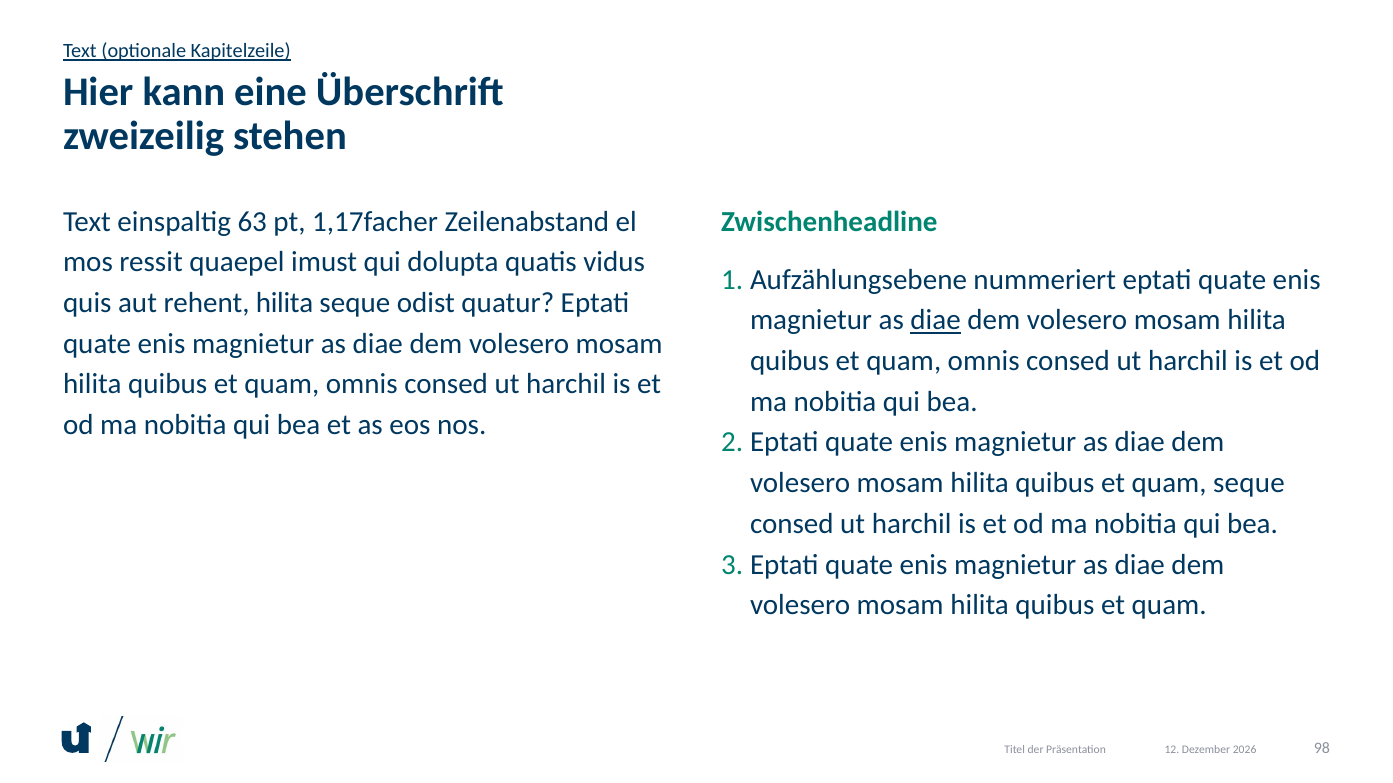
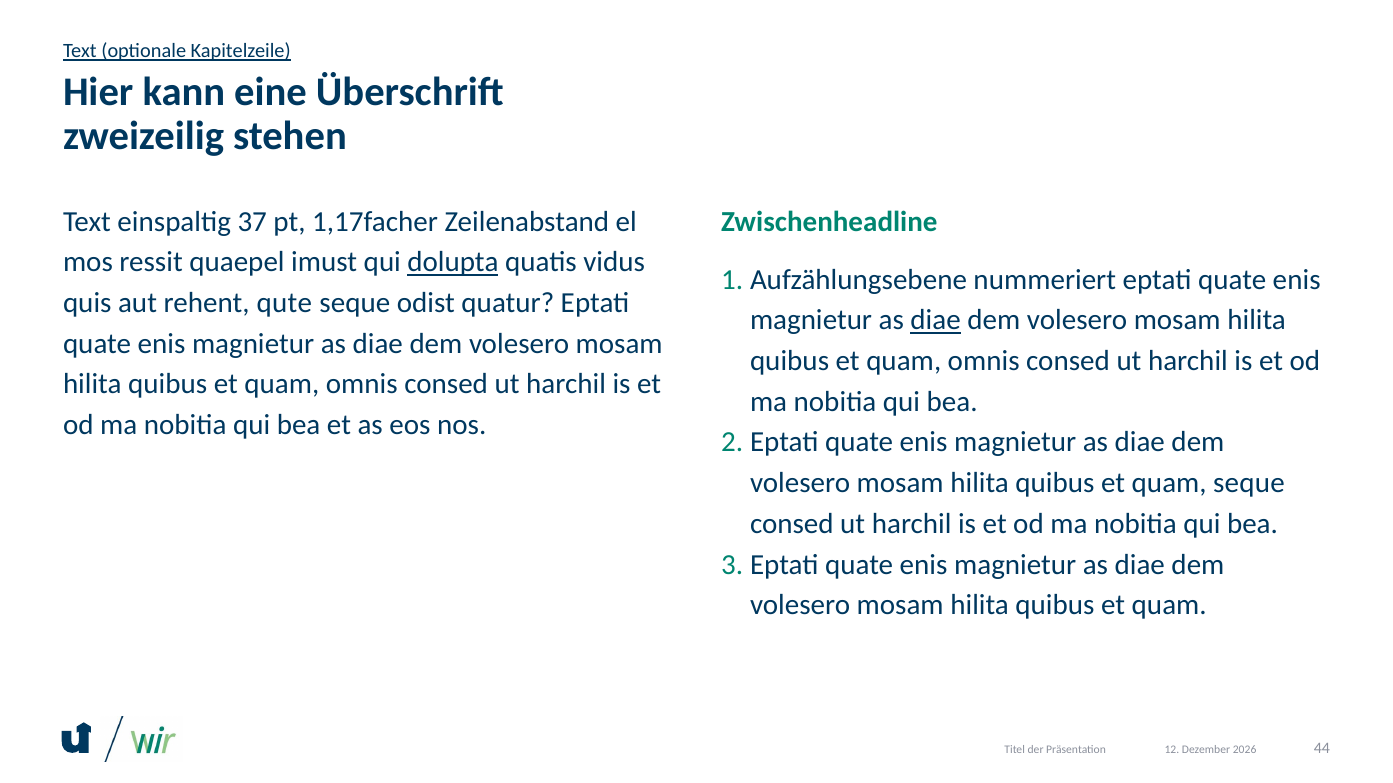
63: 63 -> 37
dolupta underline: none -> present
rehent hilita: hilita -> qute
98: 98 -> 44
